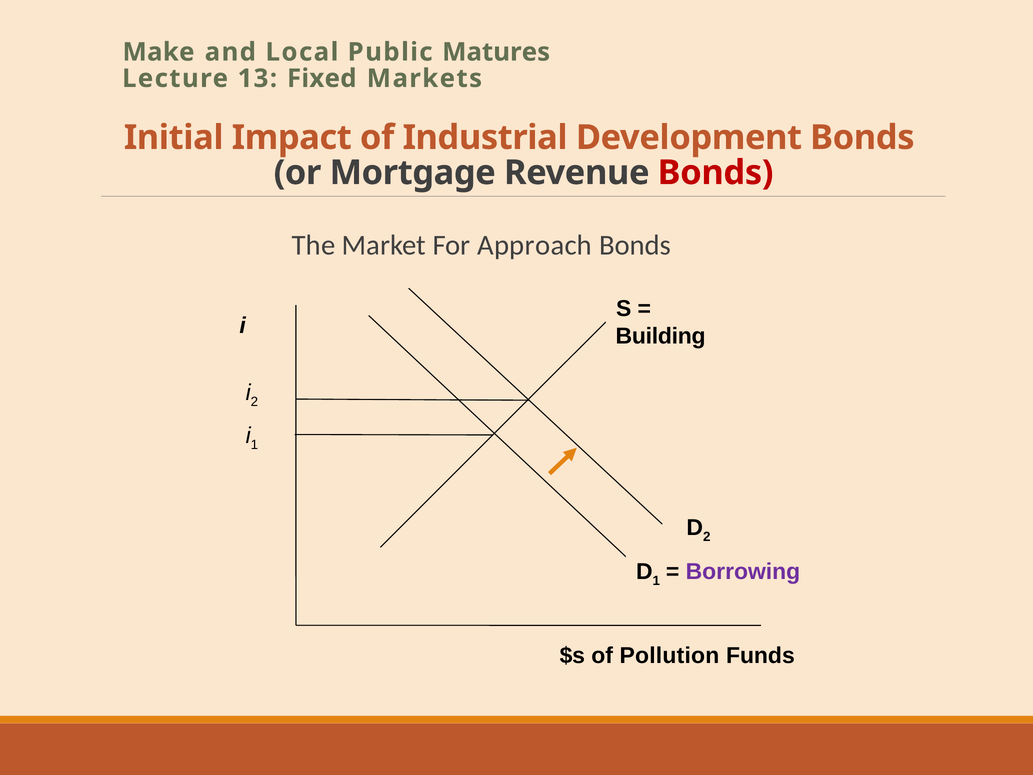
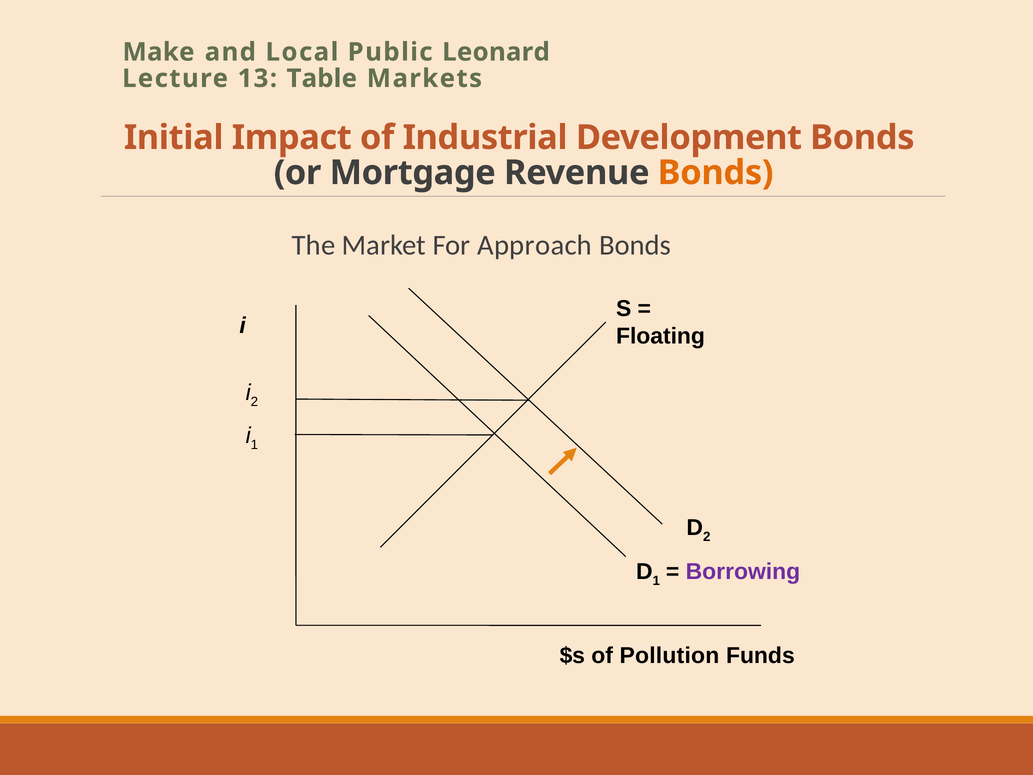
Matures: Matures -> Leonard
Fixed: Fixed -> Table
Bonds at (716, 173) colour: red -> orange
Building: Building -> Floating
